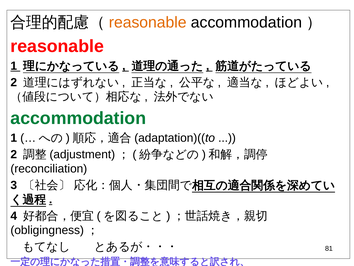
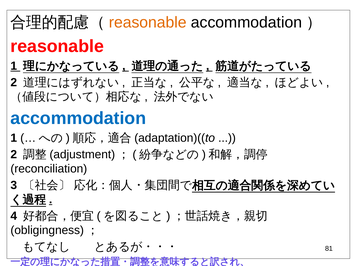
accommodation at (78, 118) colour: green -> blue
